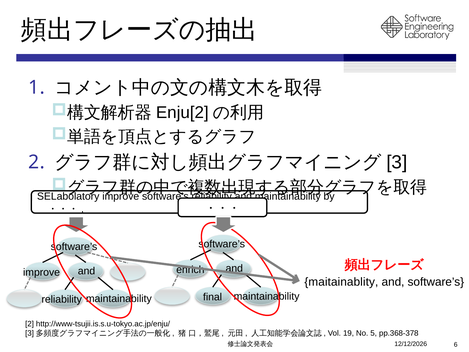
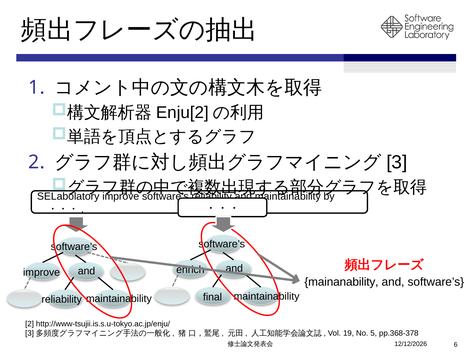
maitainablity: maitainablity -> mainanability
